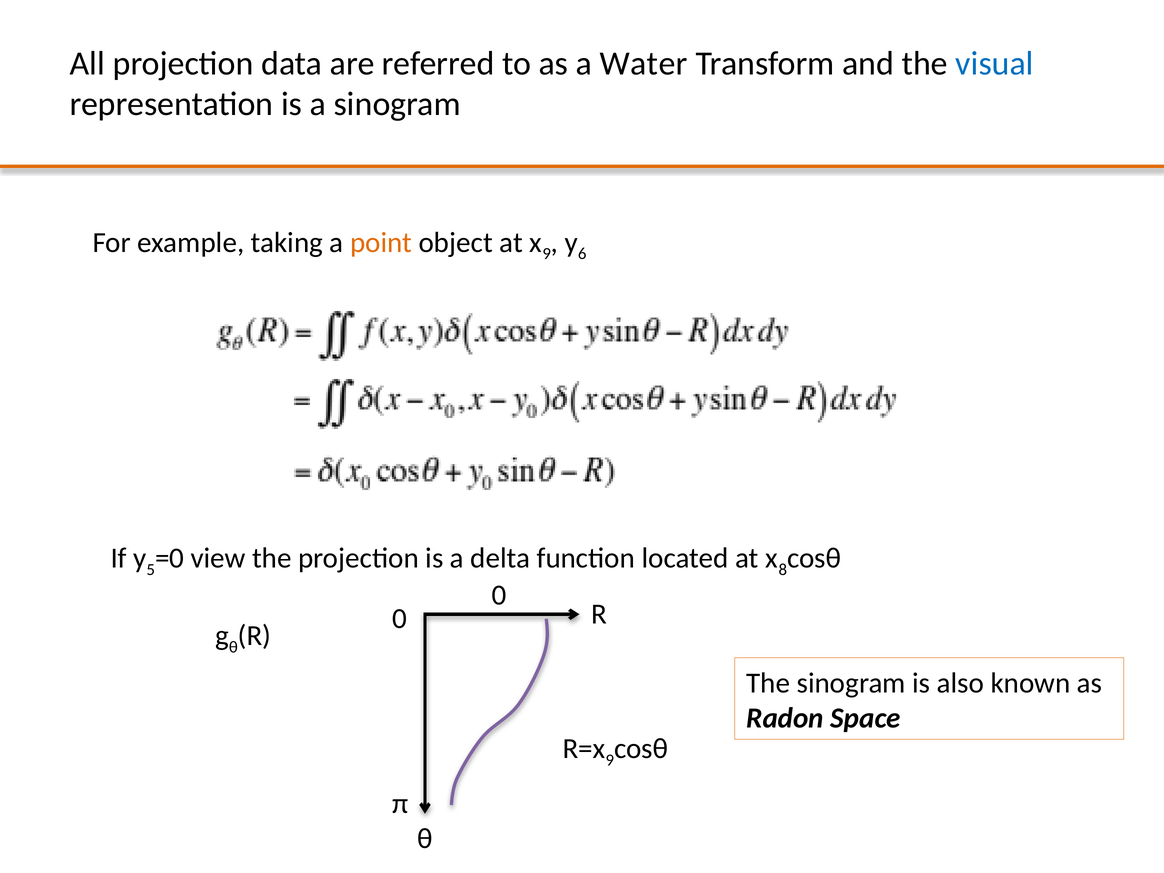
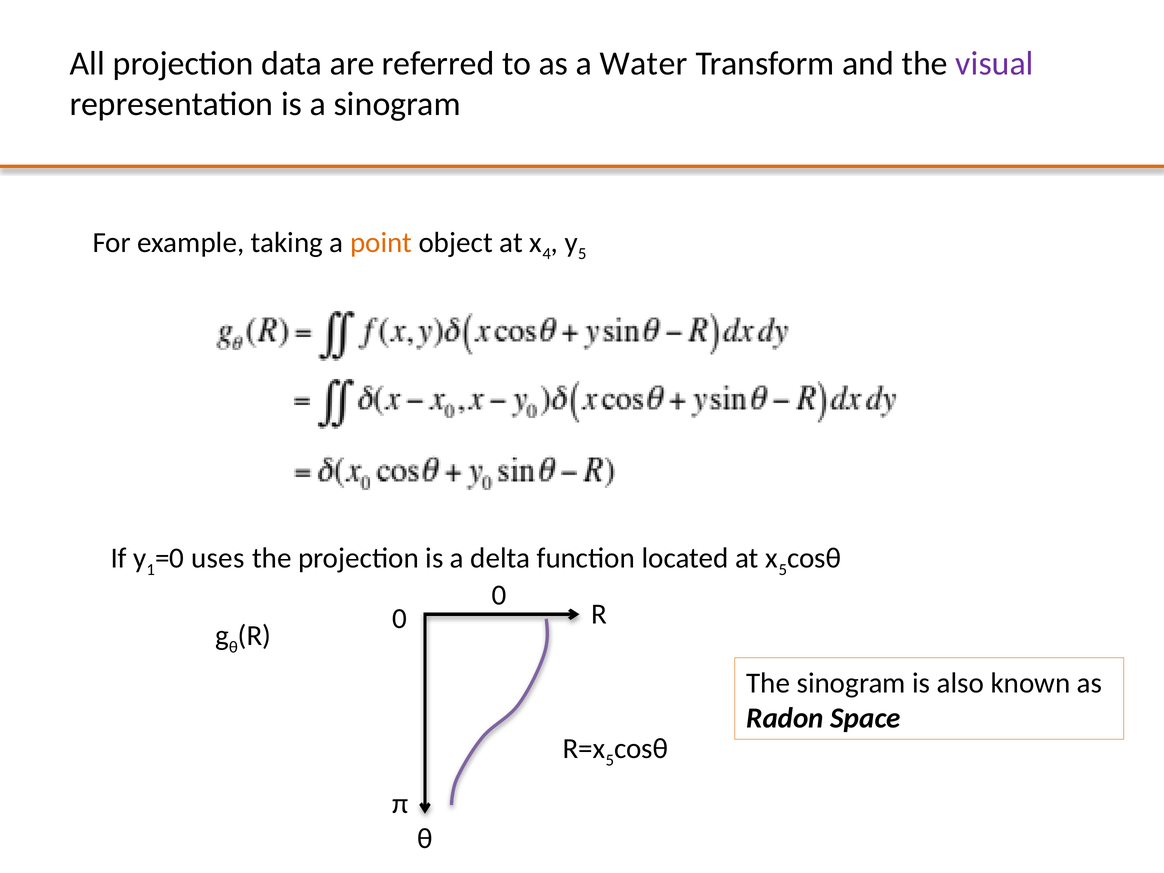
visual colour: blue -> purple
9 at (547, 254): 9 -> 4
6 at (582, 254): 6 -> 5
5: 5 -> 1
view: view -> uses
8 at (783, 569): 8 -> 5
9 at (610, 760): 9 -> 5
